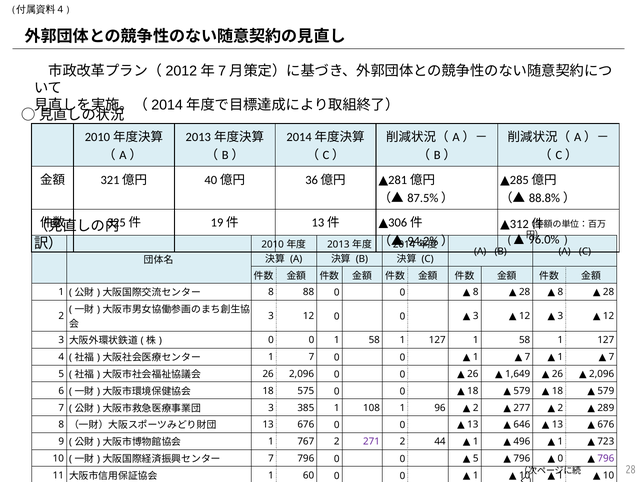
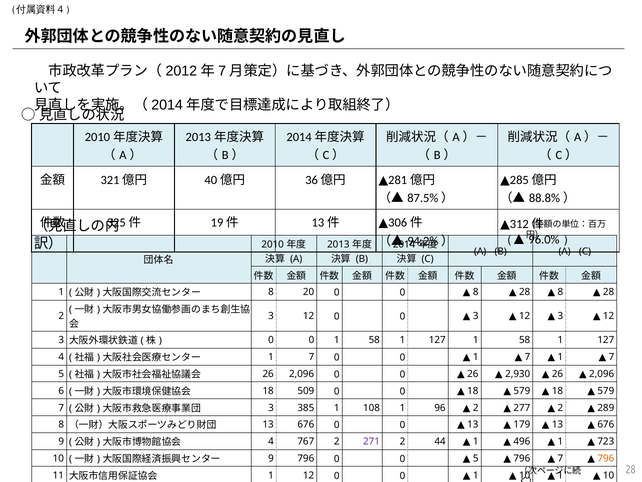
88: 88 -> 20
1,649: 1,649 -> 2,930
575: 575 -> 509
646: 646 -> 179
1 at (271, 441): 1 -> 4
7 at (271, 458): 7 -> 9
0 at (560, 458): 0 -> 7
796 at (606, 458) colour: purple -> orange
1 60: 60 -> 12
